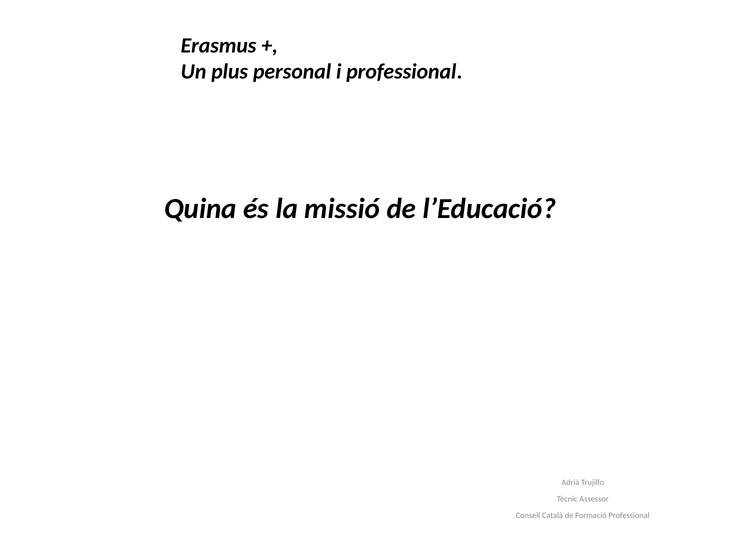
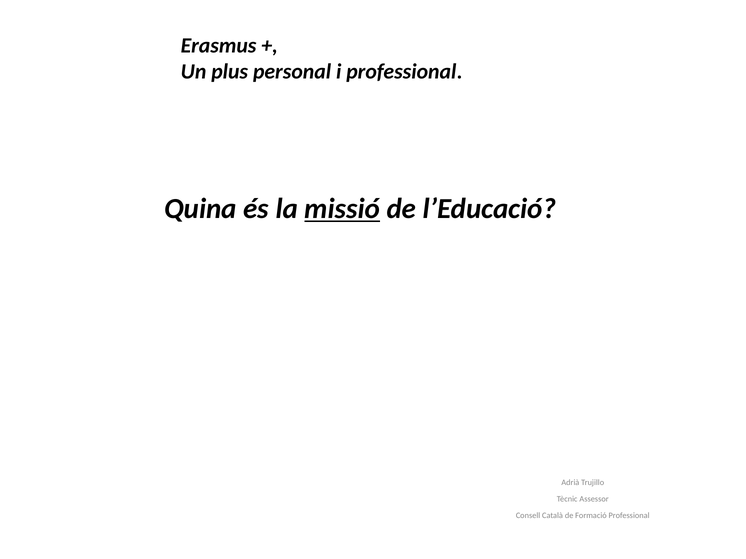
missió underline: none -> present
